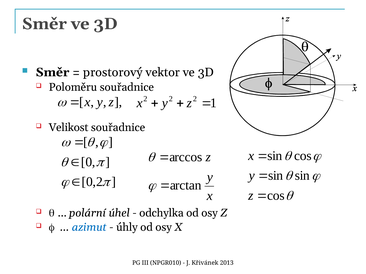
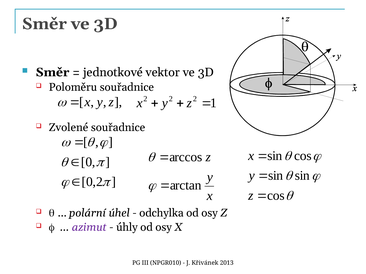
prostorový: prostorový -> jednotkové
Velikost: Velikost -> Zvolené
azimut colour: blue -> purple
